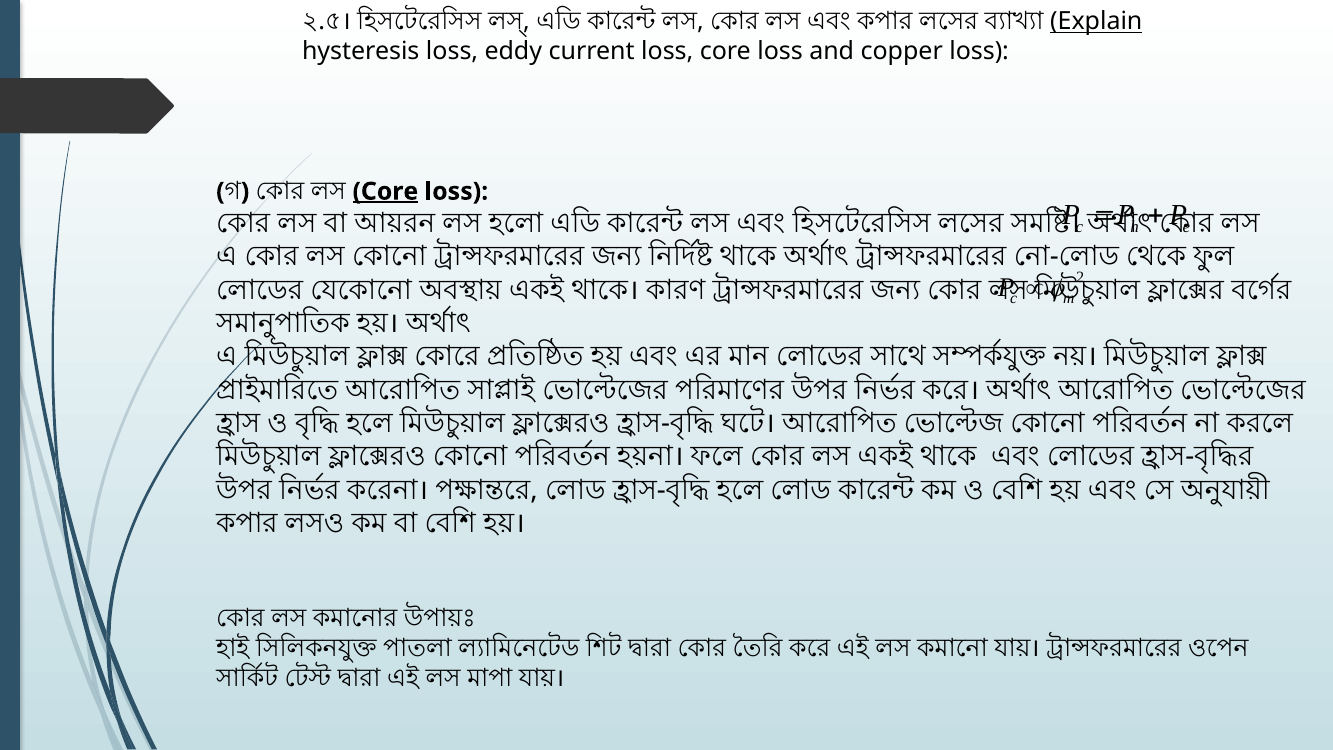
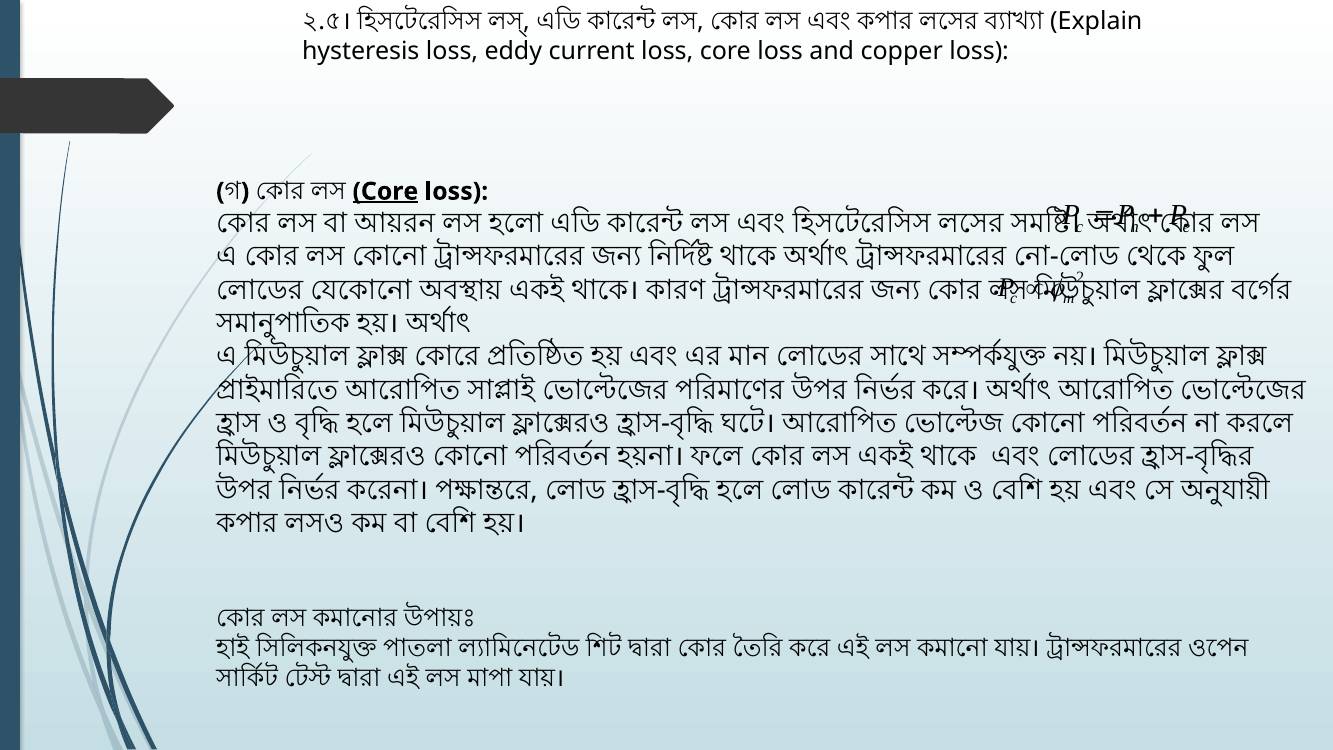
Explain underline: present -> none
